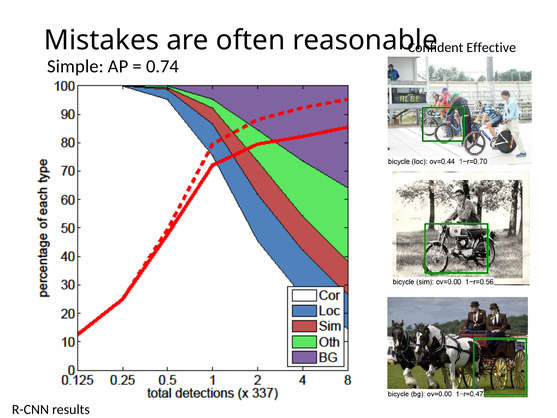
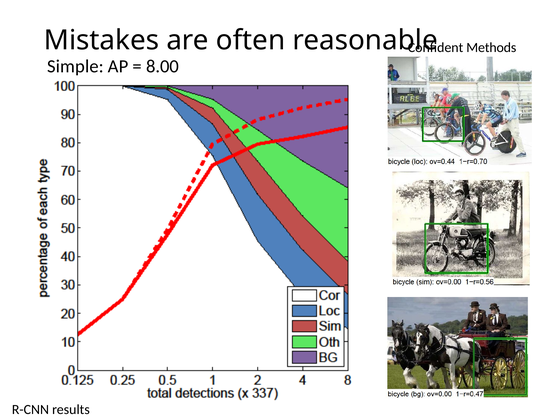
Effective: Effective -> Methods
0.74: 0.74 -> 8.00
